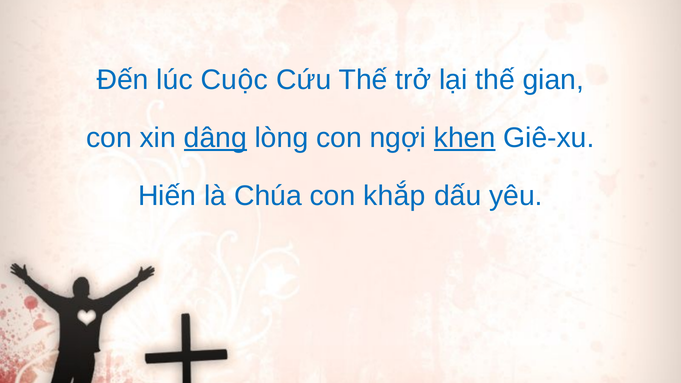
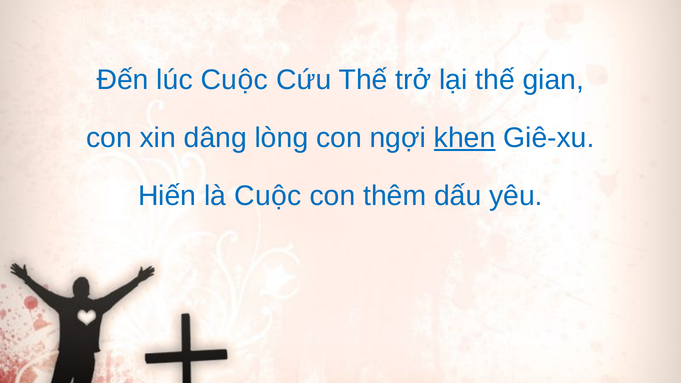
dâng underline: present -> none
là Chúa: Chúa -> Cuộc
khắp: khắp -> thêm
